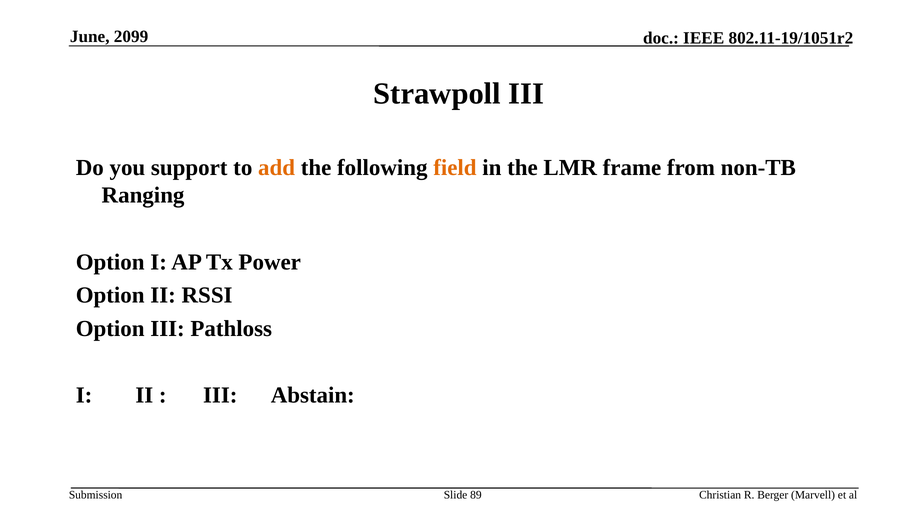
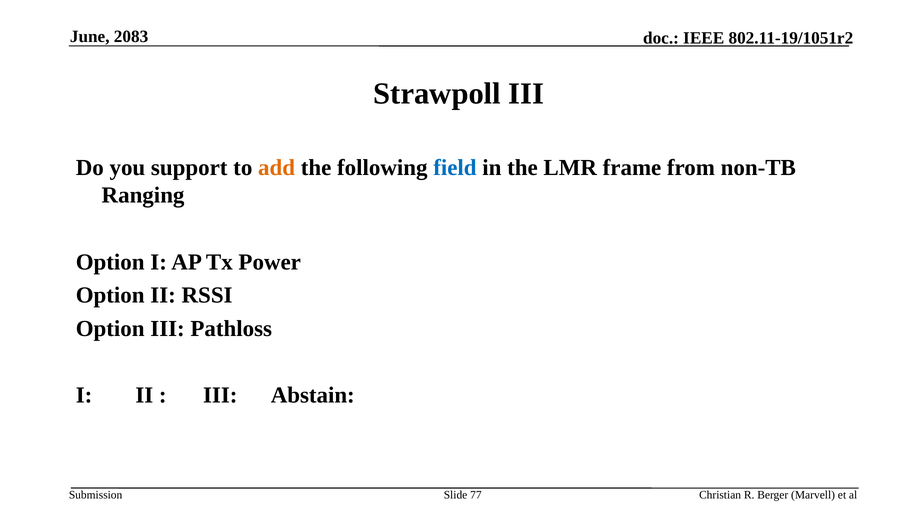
2099: 2099 -> 2083
field colour: orange -> blue
89: 89 -> 77
